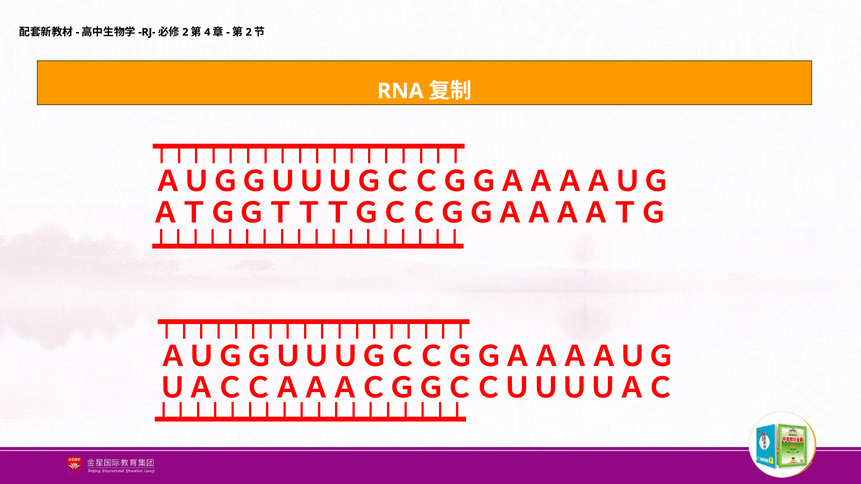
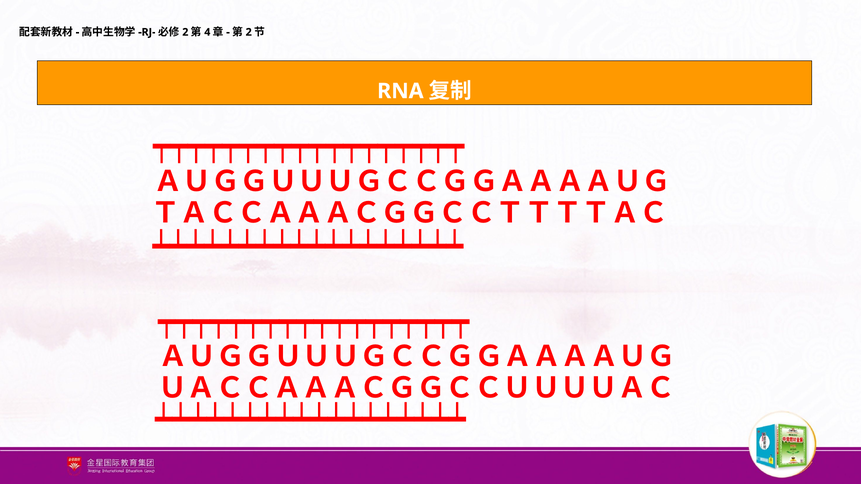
ＡＴＧＧＴＴＴＧＣＣＧＧＡＡＡＡＴＧ: ＡＴＧＧＴＴＴＧＣＣＧＧＡＡＡＡＴＧ -> ＴＡＣＣＡＡＡＣＧＧＣＣＴＴＴＴＡＣ
